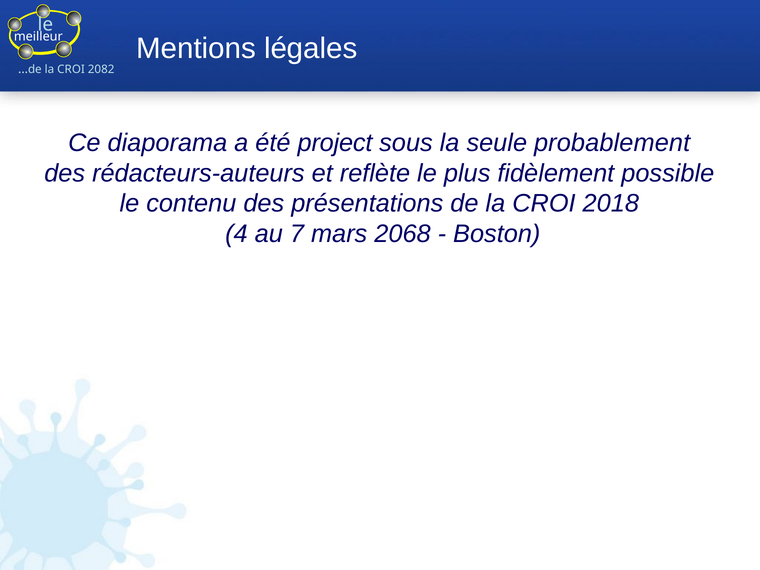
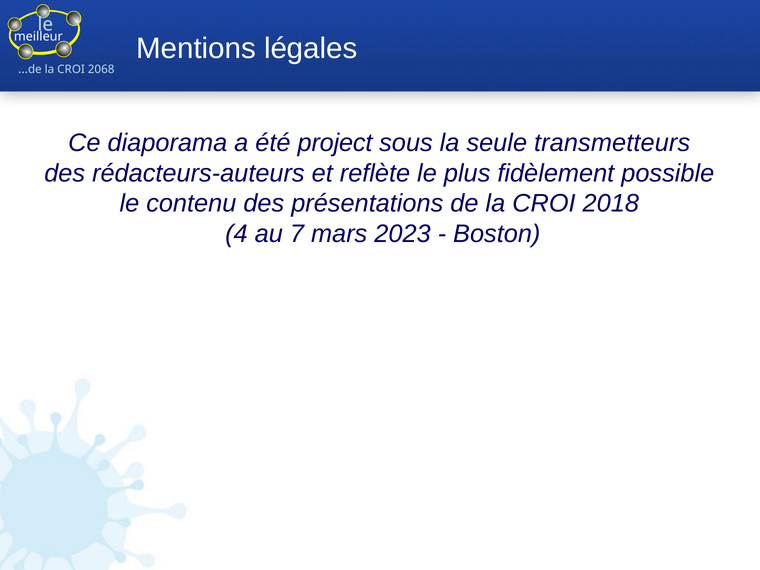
2082: 2082 -> 2068
probablement: probablement -> transmetteurs
2068: 2068 -> 2023
